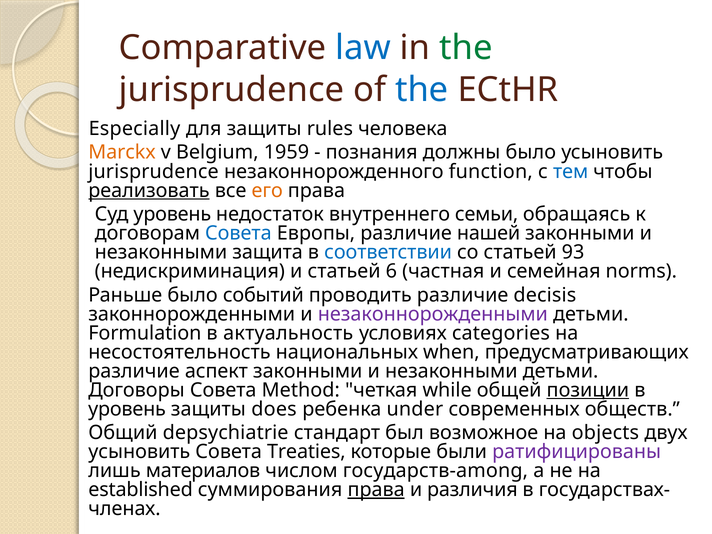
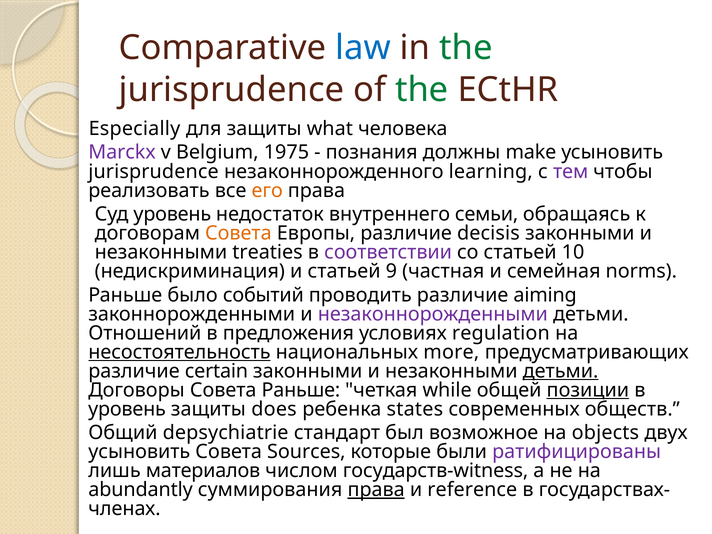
the at (422, 90) colour: blue -> green
rules: rules -> what
Marckx colour: orange -> purple
1959: 1959 -> 1975
должны было: было -> make
function: function -> learning
тем colour: blue -> purple
реализовать underline: present -> none
Совета at (238, 233) colour: blue -> orange
нашей: нашей -> decisis
защита: защита -> treaties
соответствии colour: blue -> purple
93: 93 -> 10
6: 6 -> 9
decisis: decisis -> aiming
Formulation: Formulation -> Отношений
актуальность: актуальность -> предложения
categories: categories -> regulation
несостоятельность underline: none -> present
when: when -> more
аспект: аспект -> certain
детьми at (561, 371) underline: none -> present
Совета Method: Method -> Раньше
under: under -> states
Treaties: Treaties -> Sources
государств-among: государств-among -> государств-witness
established: established -> abundantly
различия: различия -> reference
